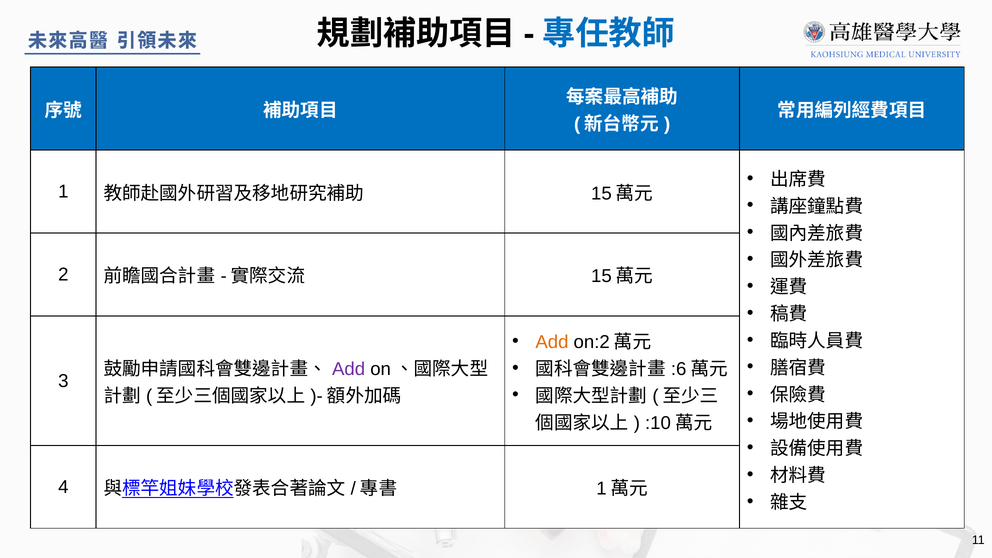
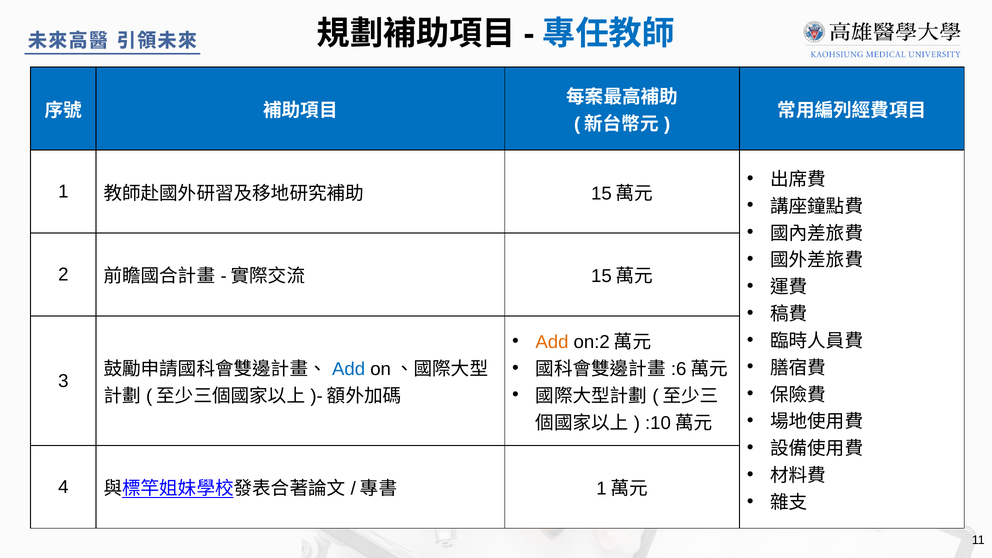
Add at (349, 369) colour: purple -> blue
